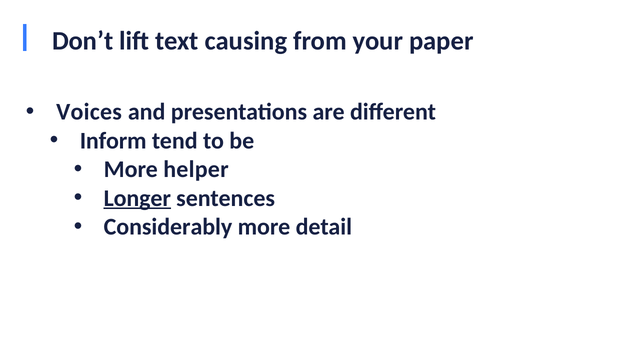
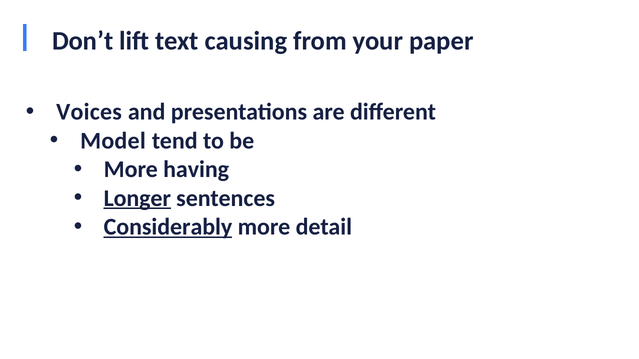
Inform: Inform -> Model
helper: helper -> having
Considerably underline: none -> present
